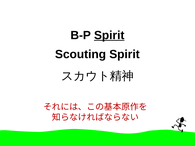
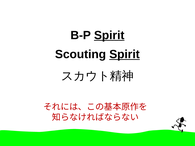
Spirit at (125, 54) underline: none -> present
